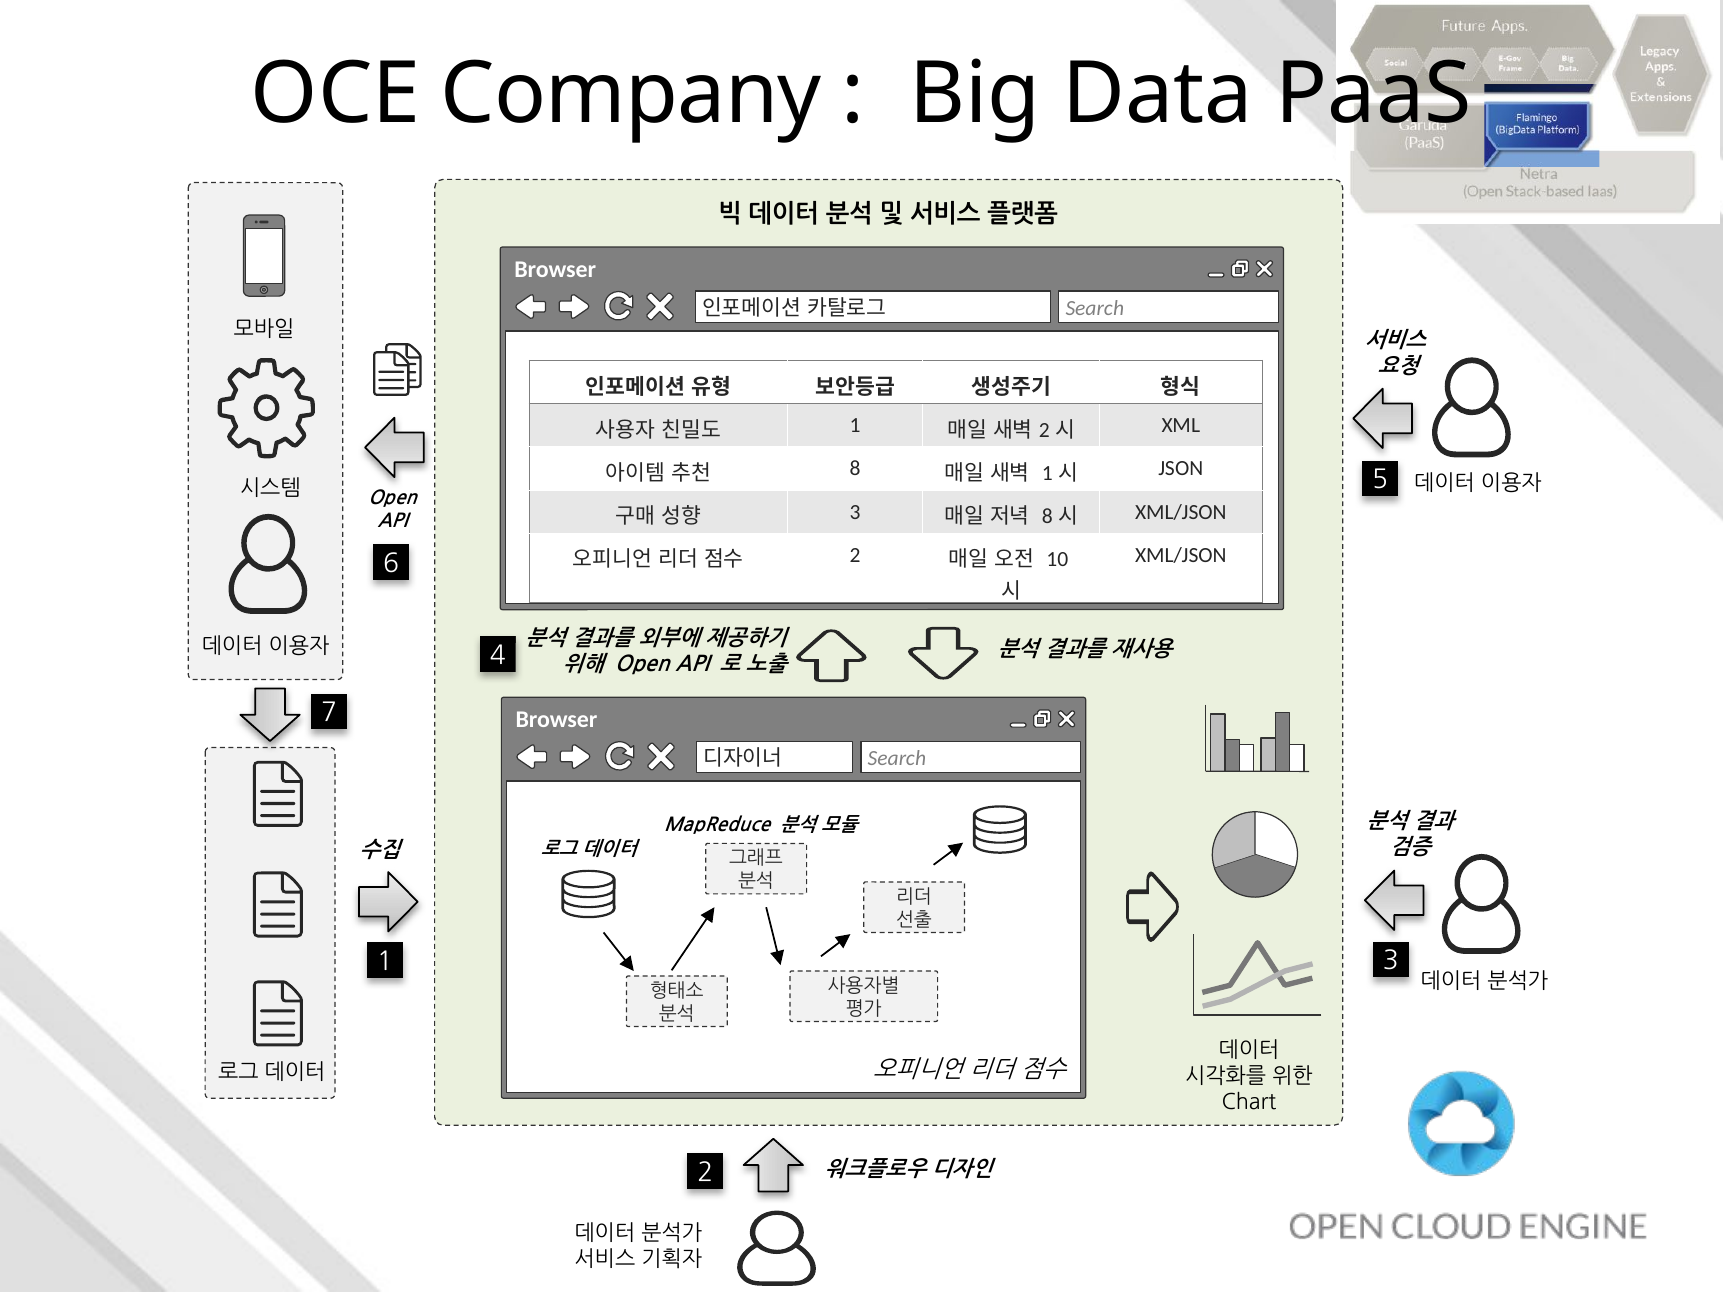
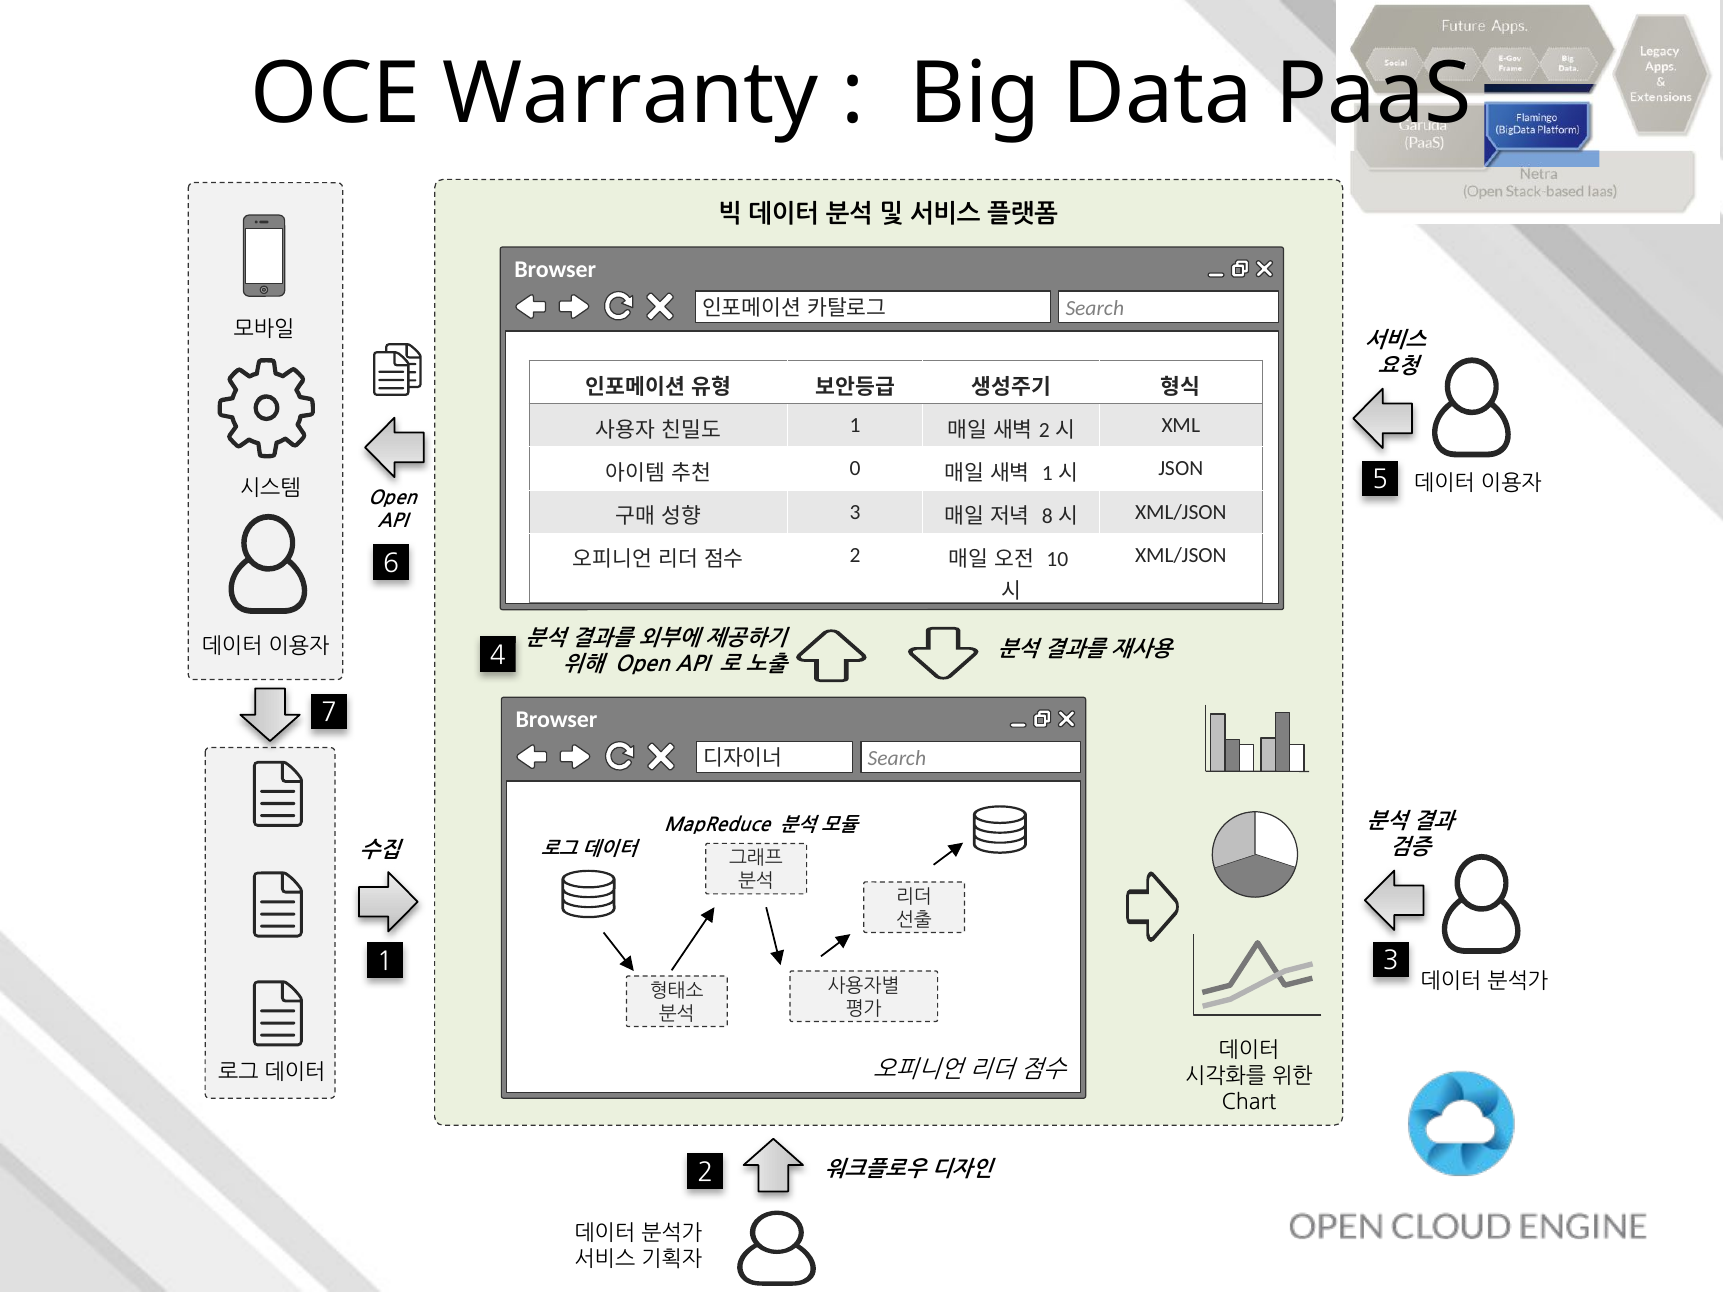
Company: Company -> Warranty
8: 8 -> 0
